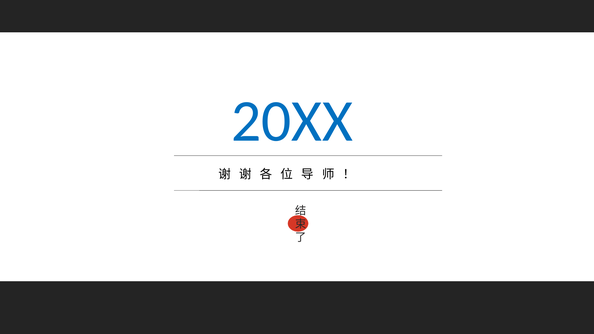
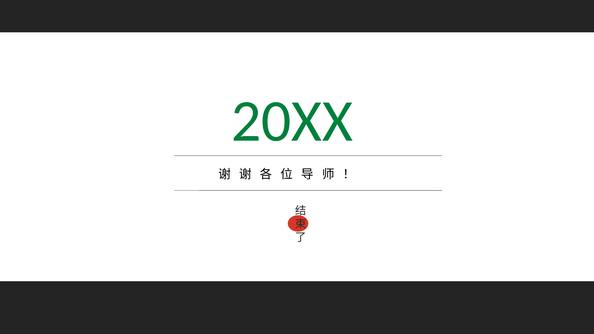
20XX colour: blue -> green
